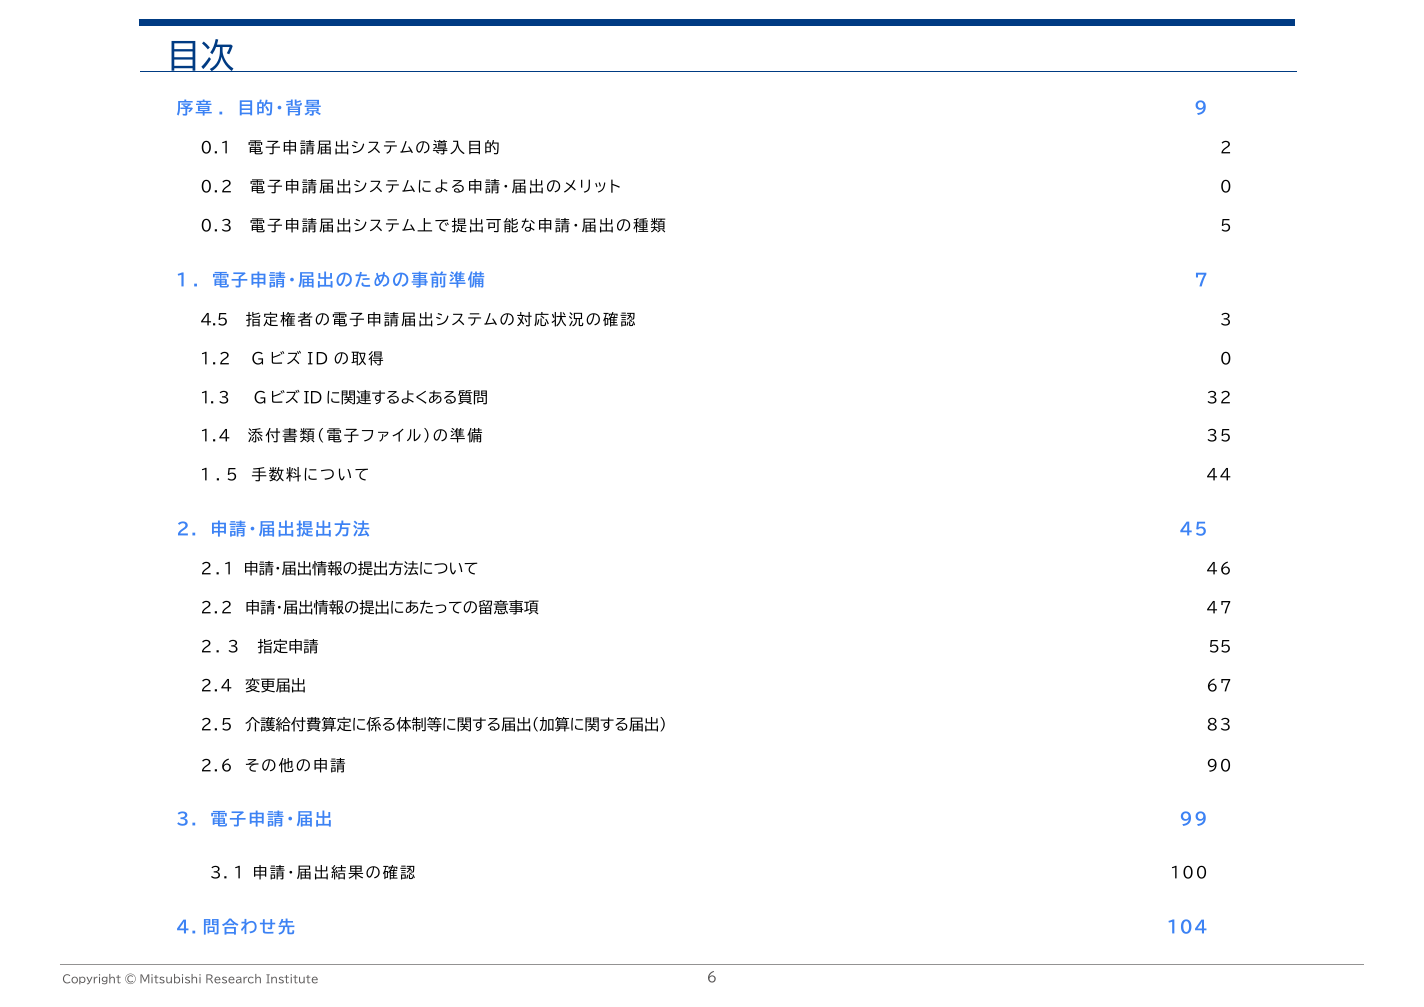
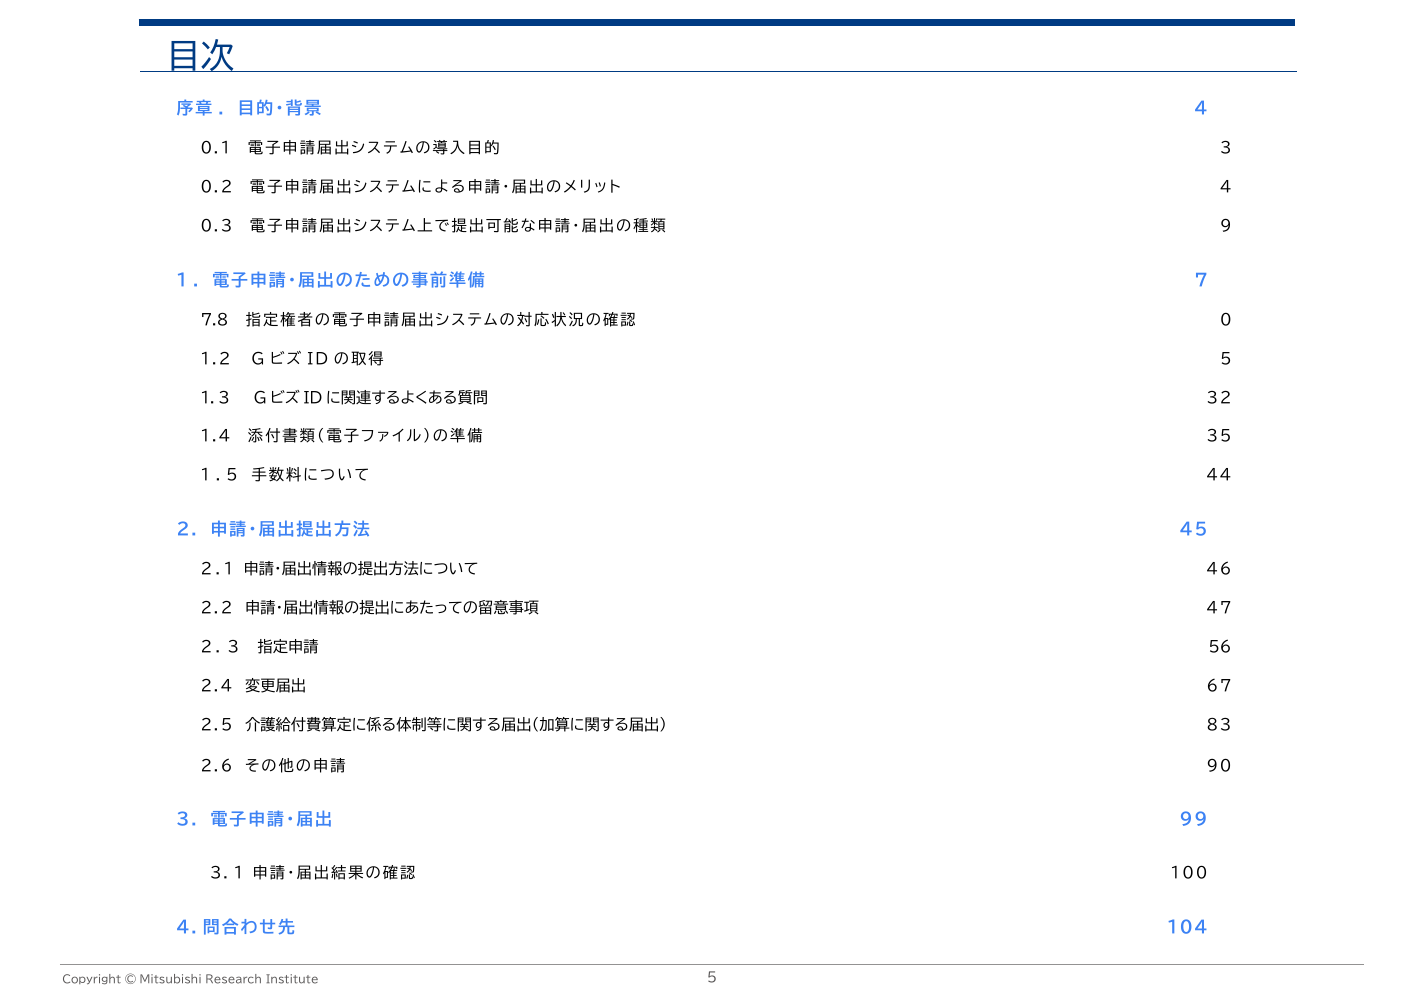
9 at (1201, 109): 9 -> 4
2 at (1226, 149): 2 -> 3
0 at (1226, 188): 0 -> 4
5: 5 -> 9
4.5: 4.5 -> 7.8
3 at (1226, 320): 3 -> 0
0 at (1226, 359): 0 -> 5
55: 55 -> 56
6 at (712, 978): 6 -> 5
